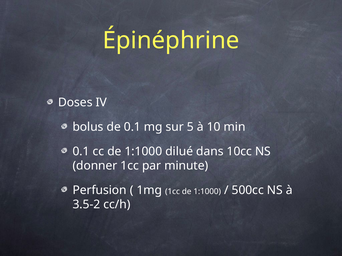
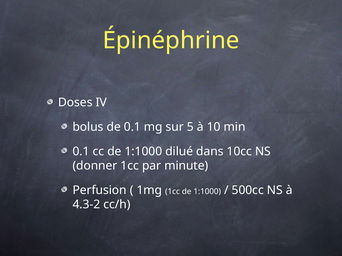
3.5-2: 3.5-2 -> 4.3-2
